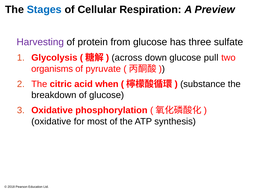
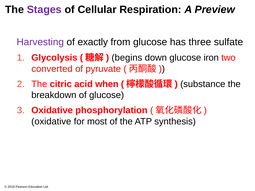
Stages colour: blue -> purple
protein: protein -> exactly
across: across -> begins
pull: pull -> iron
organisms: organisms -> converted
